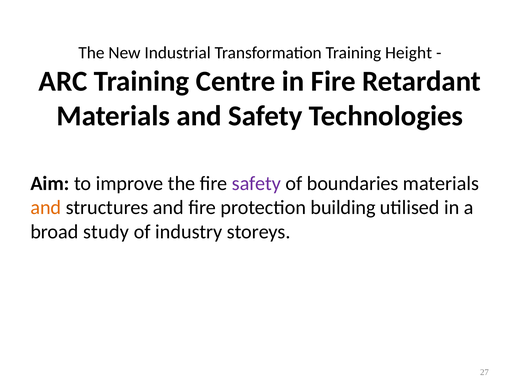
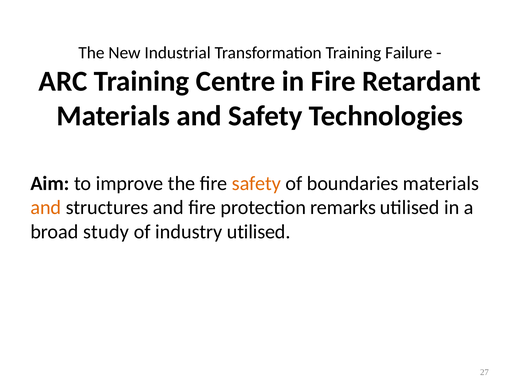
Height: Height -> Failure
safety at (256, 183) colour: purple -> orange
building: building -> remarks
industry storeys: storeys -> utilised
